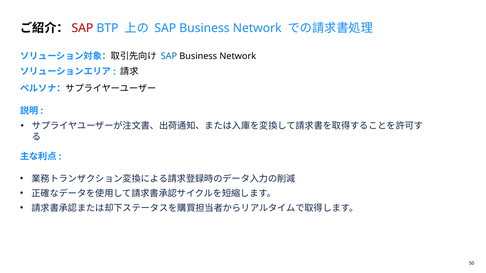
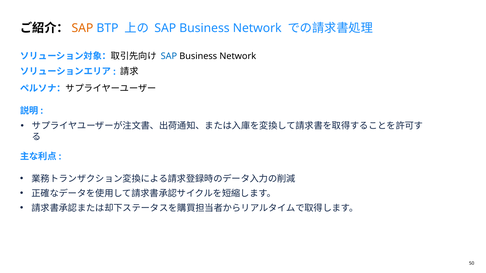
SAP at (82, 28) colour: red -> orange
